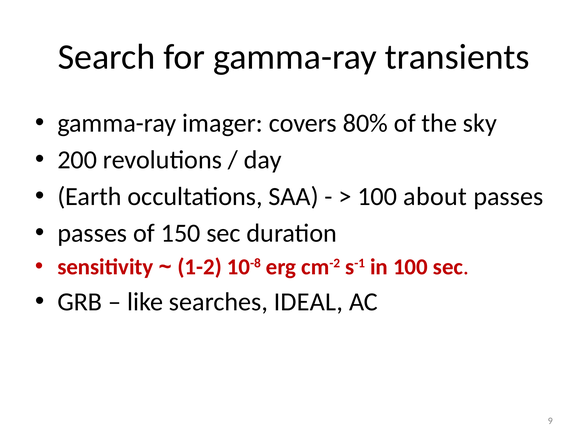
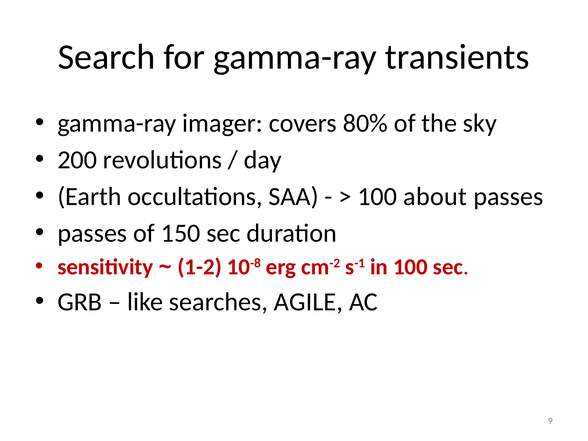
IDEAL: IDEAL -> AGILE
